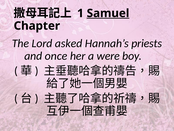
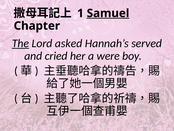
The underline: none -> present
priests: priests -> served
once: once -> cried
